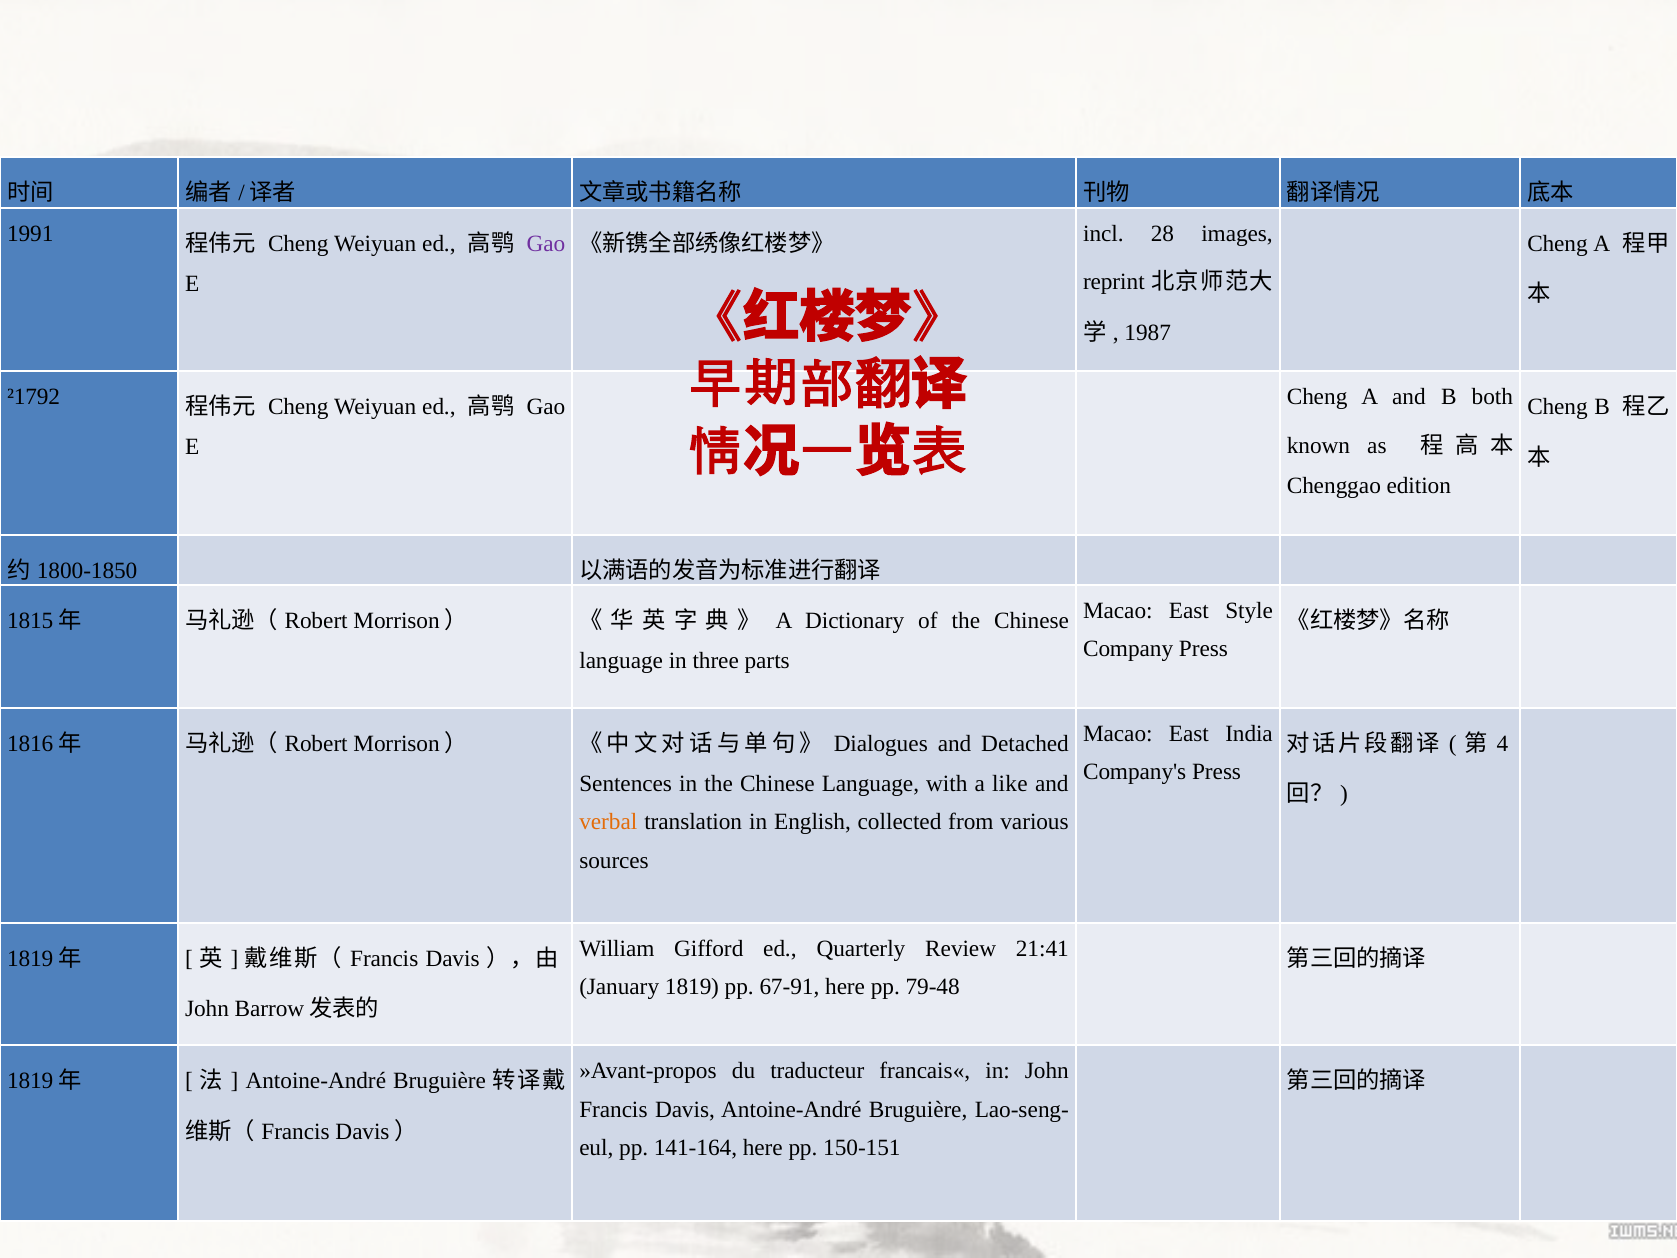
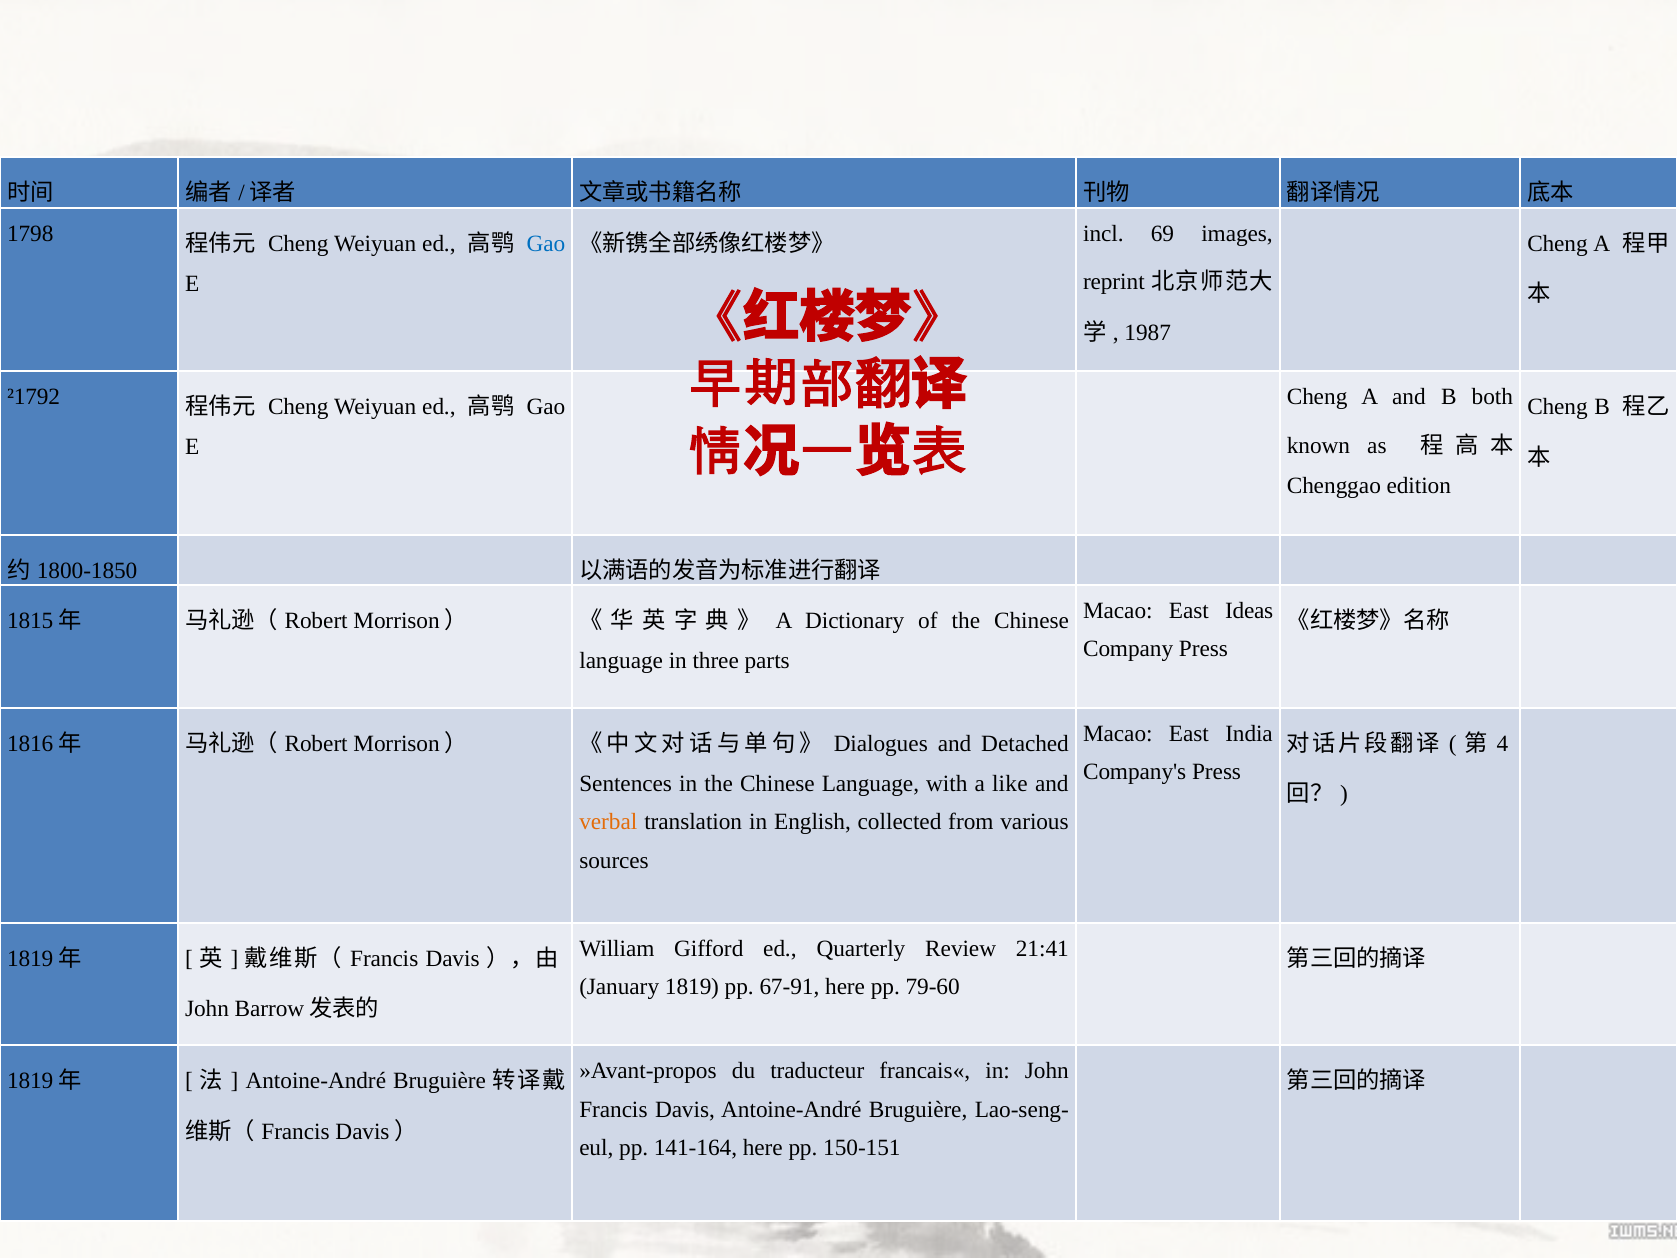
1991: 1991 -> 1798
28: 28 -> 69
Gao at (546, 243) colour: purple -> blue
Style: Style -> Ideas
79-48: 79-48 -> 79-60
